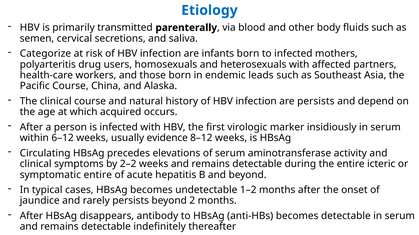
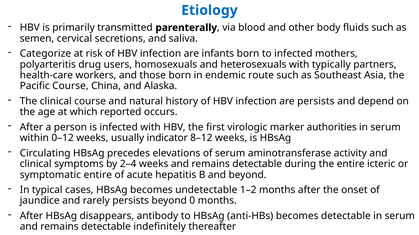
affected: affected -> typically
leads: leads -> route
acquired: acquired -> reported
insidiously: insidiously -> authorities
6–12: 6–12 -> 0–12
evidence: evidence -> indicator
2–2: 2–2 -> 2–4
2: 2 -> 0
